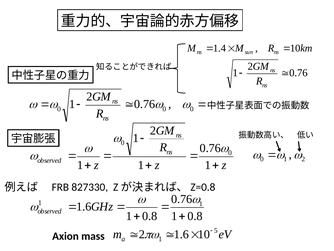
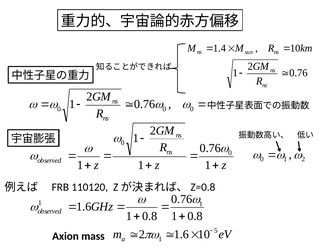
827330: 827330 -> 110120
